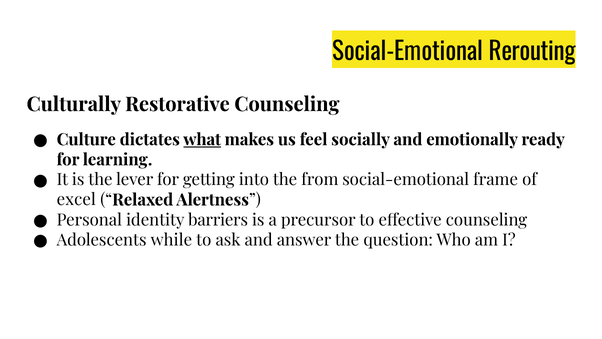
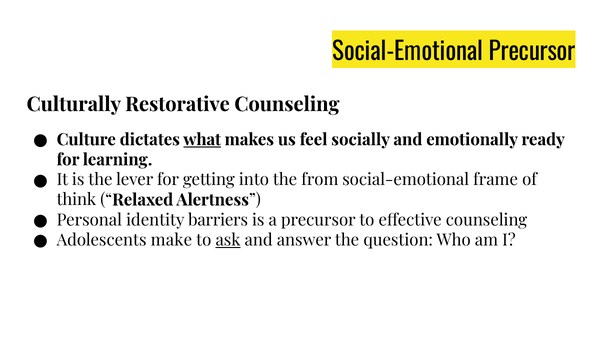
Social-Emotional Rerouting: Rerouting -> Precursor
excel: excel -> think
while: while -> make
ask underline: none -> present
